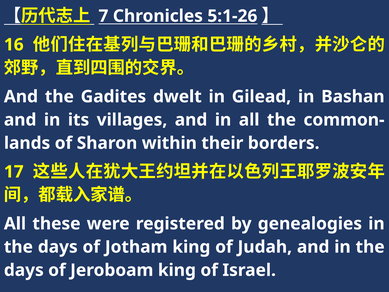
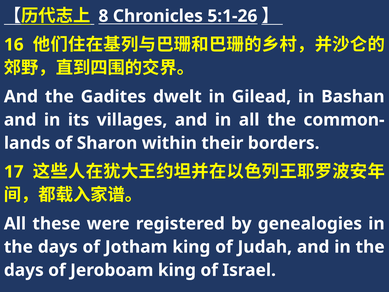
7: 7 -> 8
